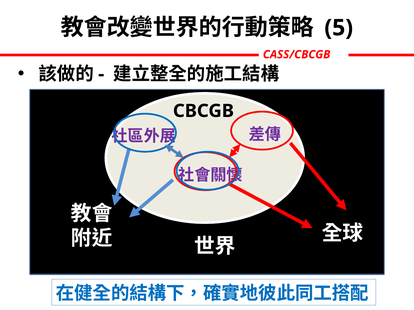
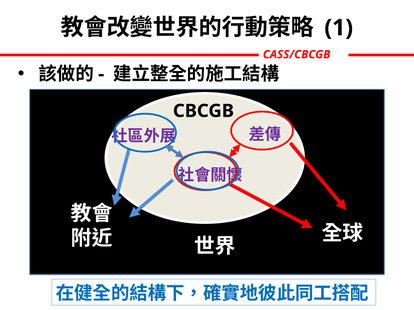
5: 5 -> 1
